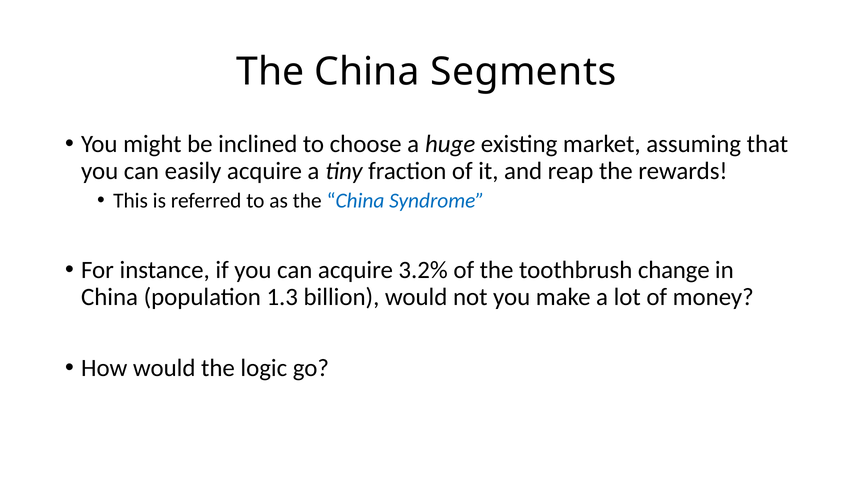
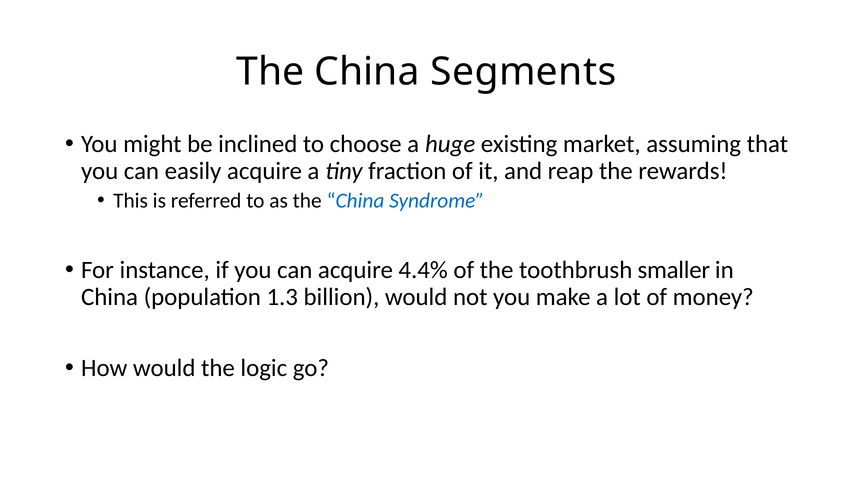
3.2%: 3.2% -> 4.4%
change: change -> smaller
